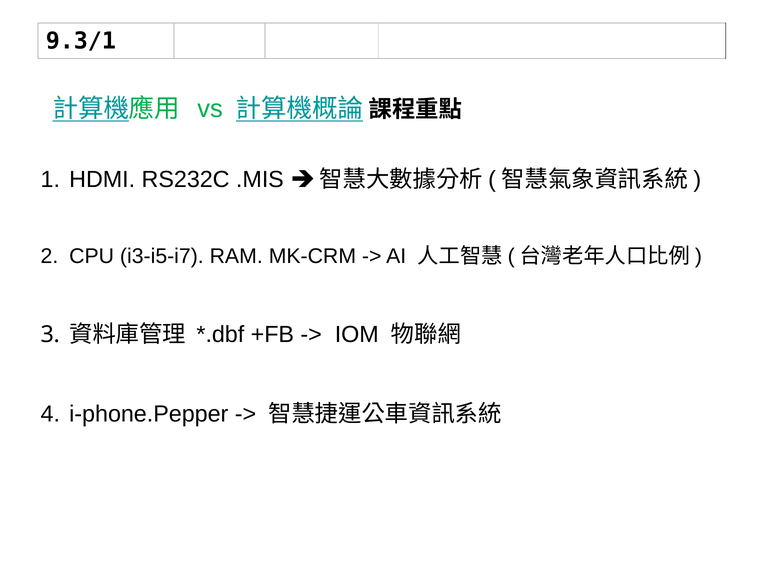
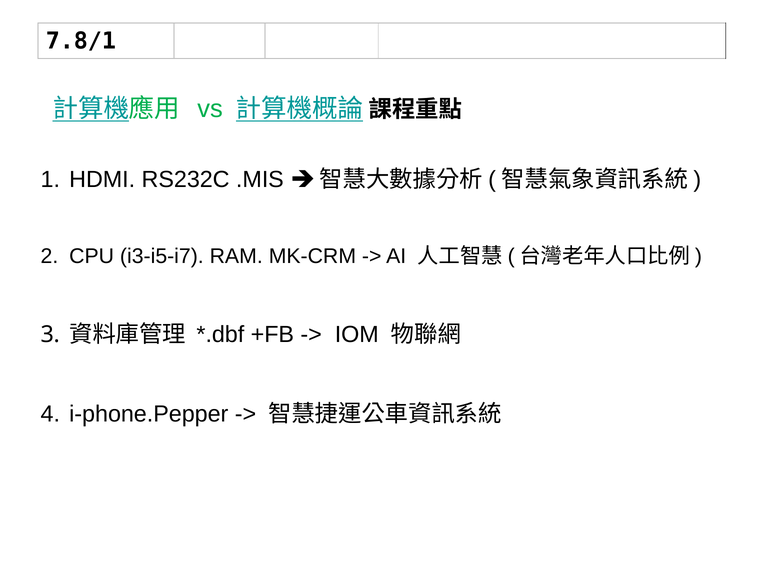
9.3/1: 9.3/1 -> 7.8/1
